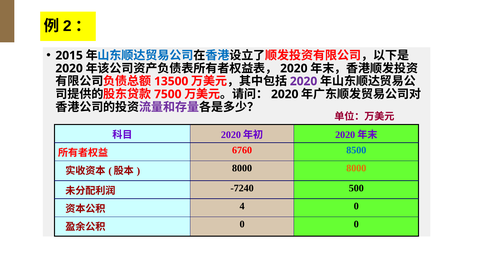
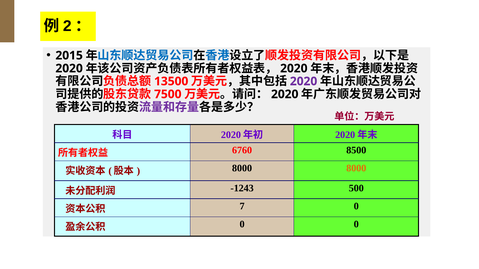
8500 colour: blue -> black
-7240: -7240 -> -1243
4: 4 -> 7
